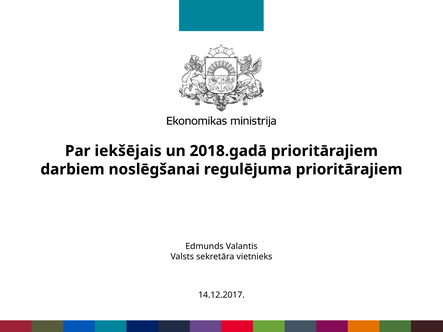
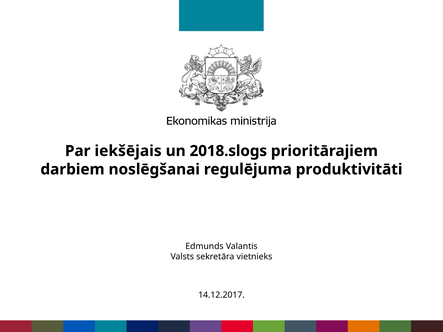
2018.gadā: 2018.gadā -> 2018.slogs
regulējuma prioritārajiem: prioritārajiem -> produktivitāti
